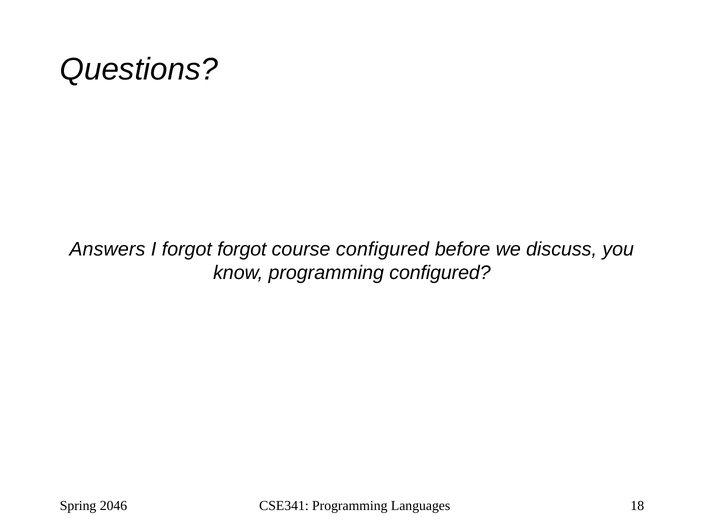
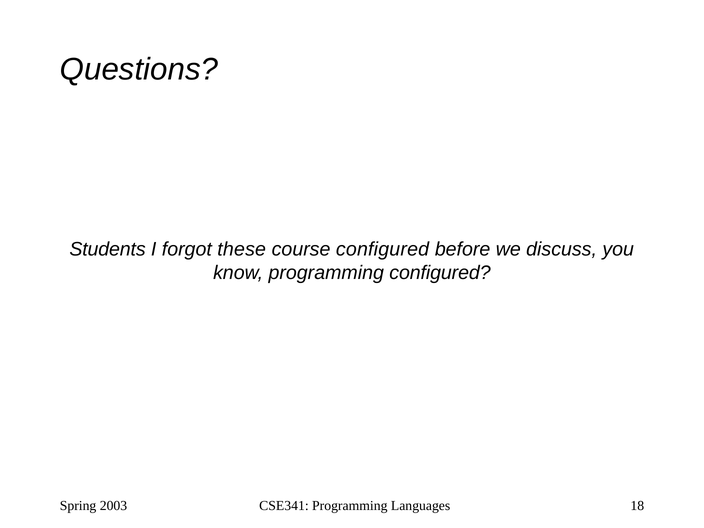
Answers: Answers -> Students
forgot forgot: forgot -> these
2046: 2046 -> 2003
